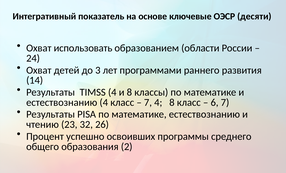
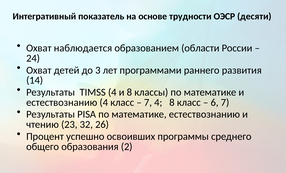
ключевые: ключевые -> трудности
использовать: использовать -> наблюдается
